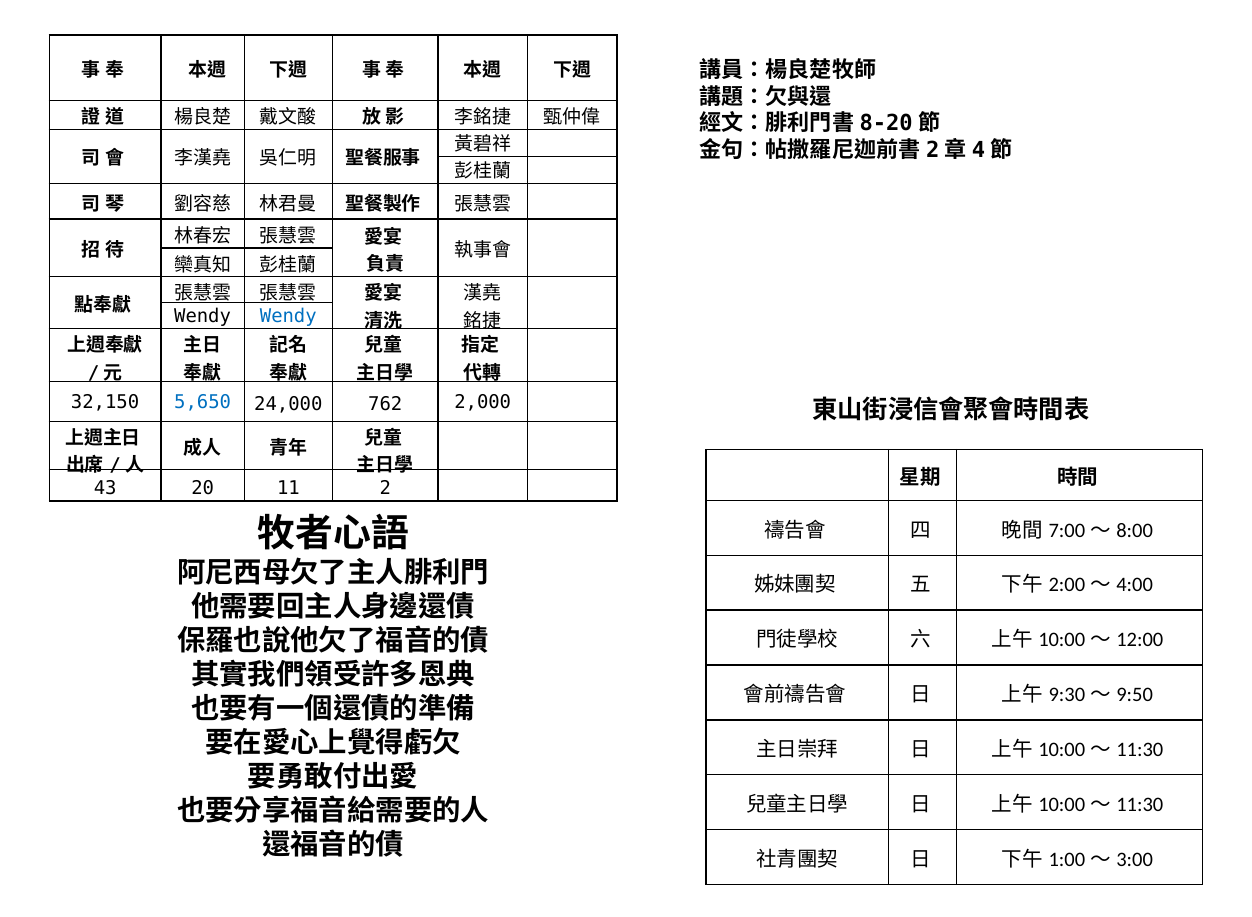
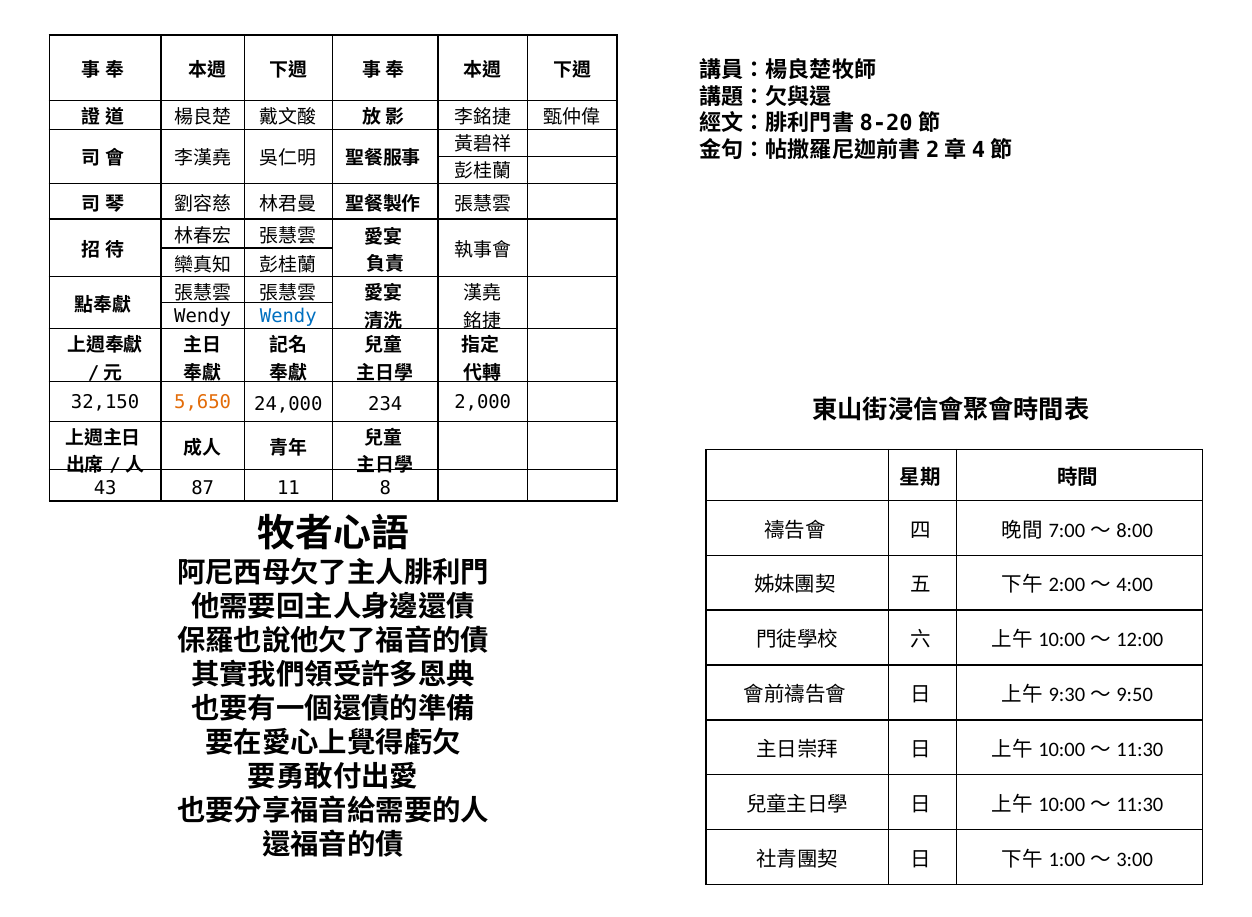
5,650 colour: blue -> orange
762: 762 -> 234
20: 20 -> 87
2: 2 -> 8
